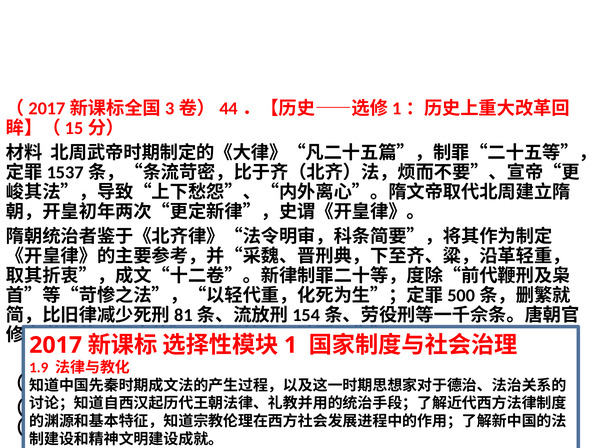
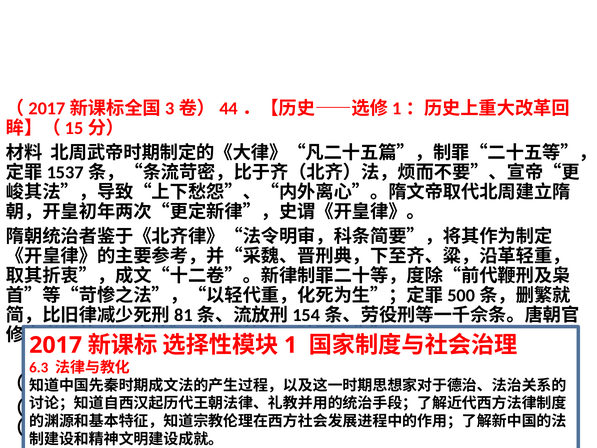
1.9: 1.9 -> 6.3
